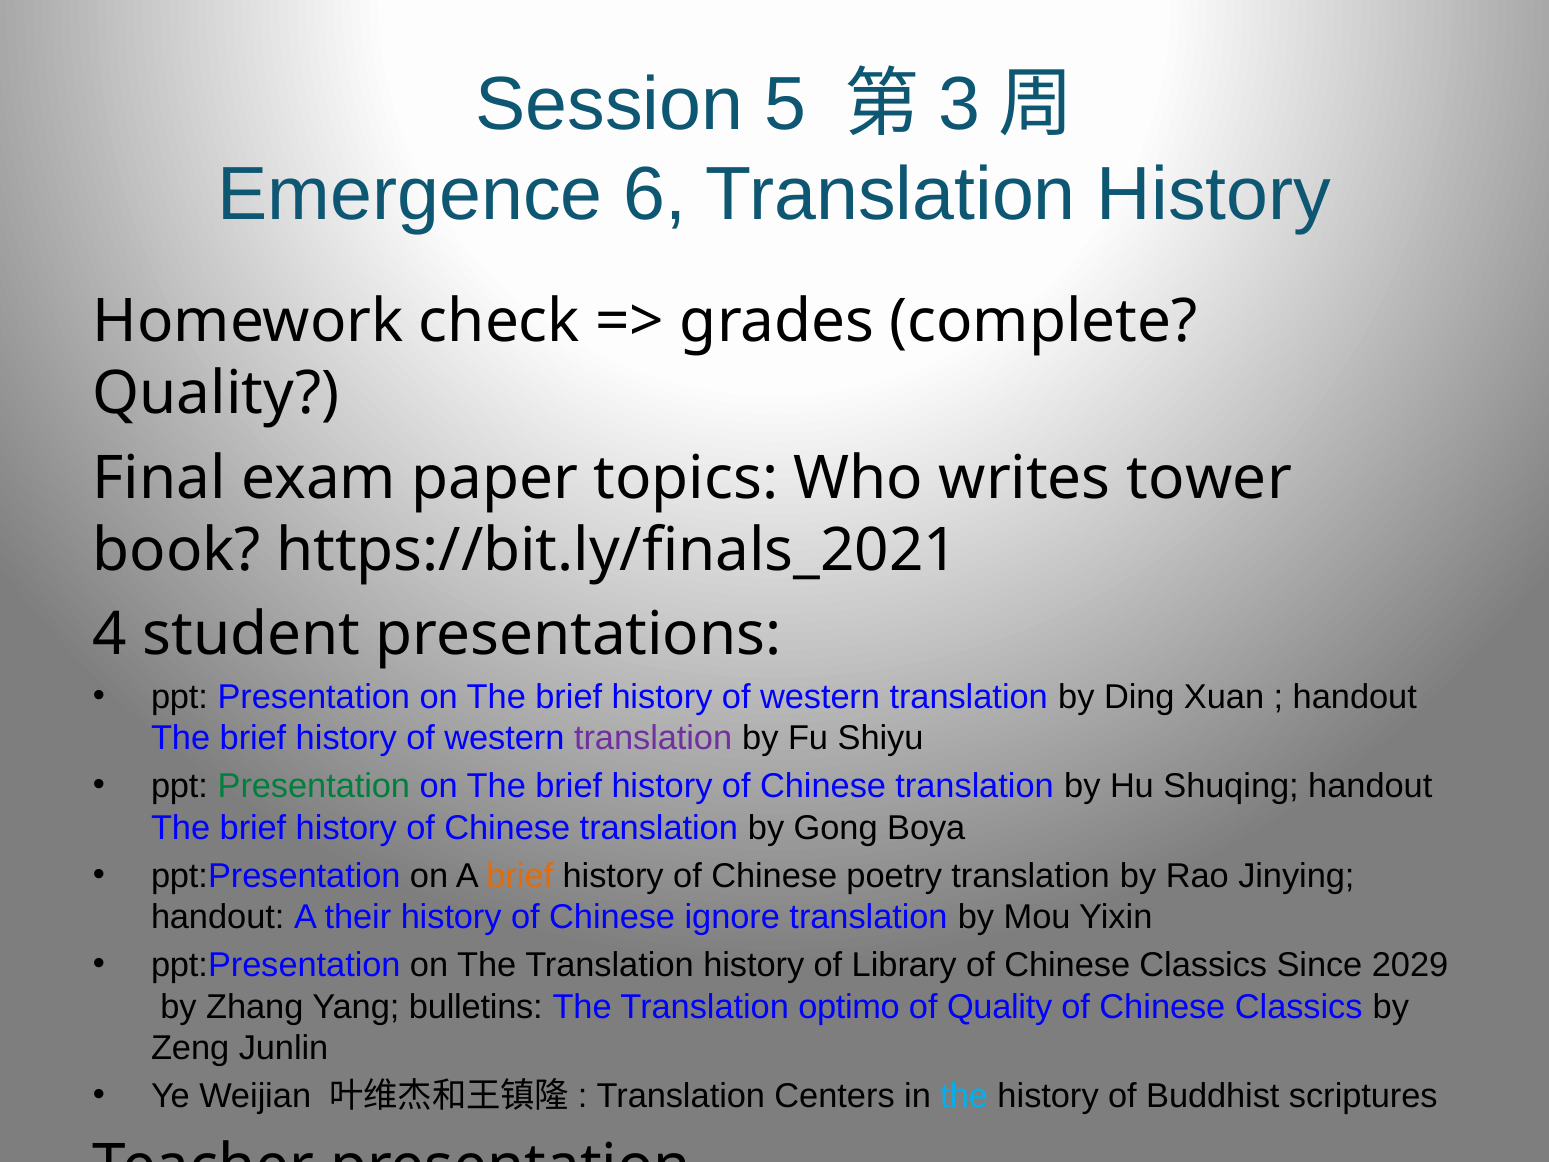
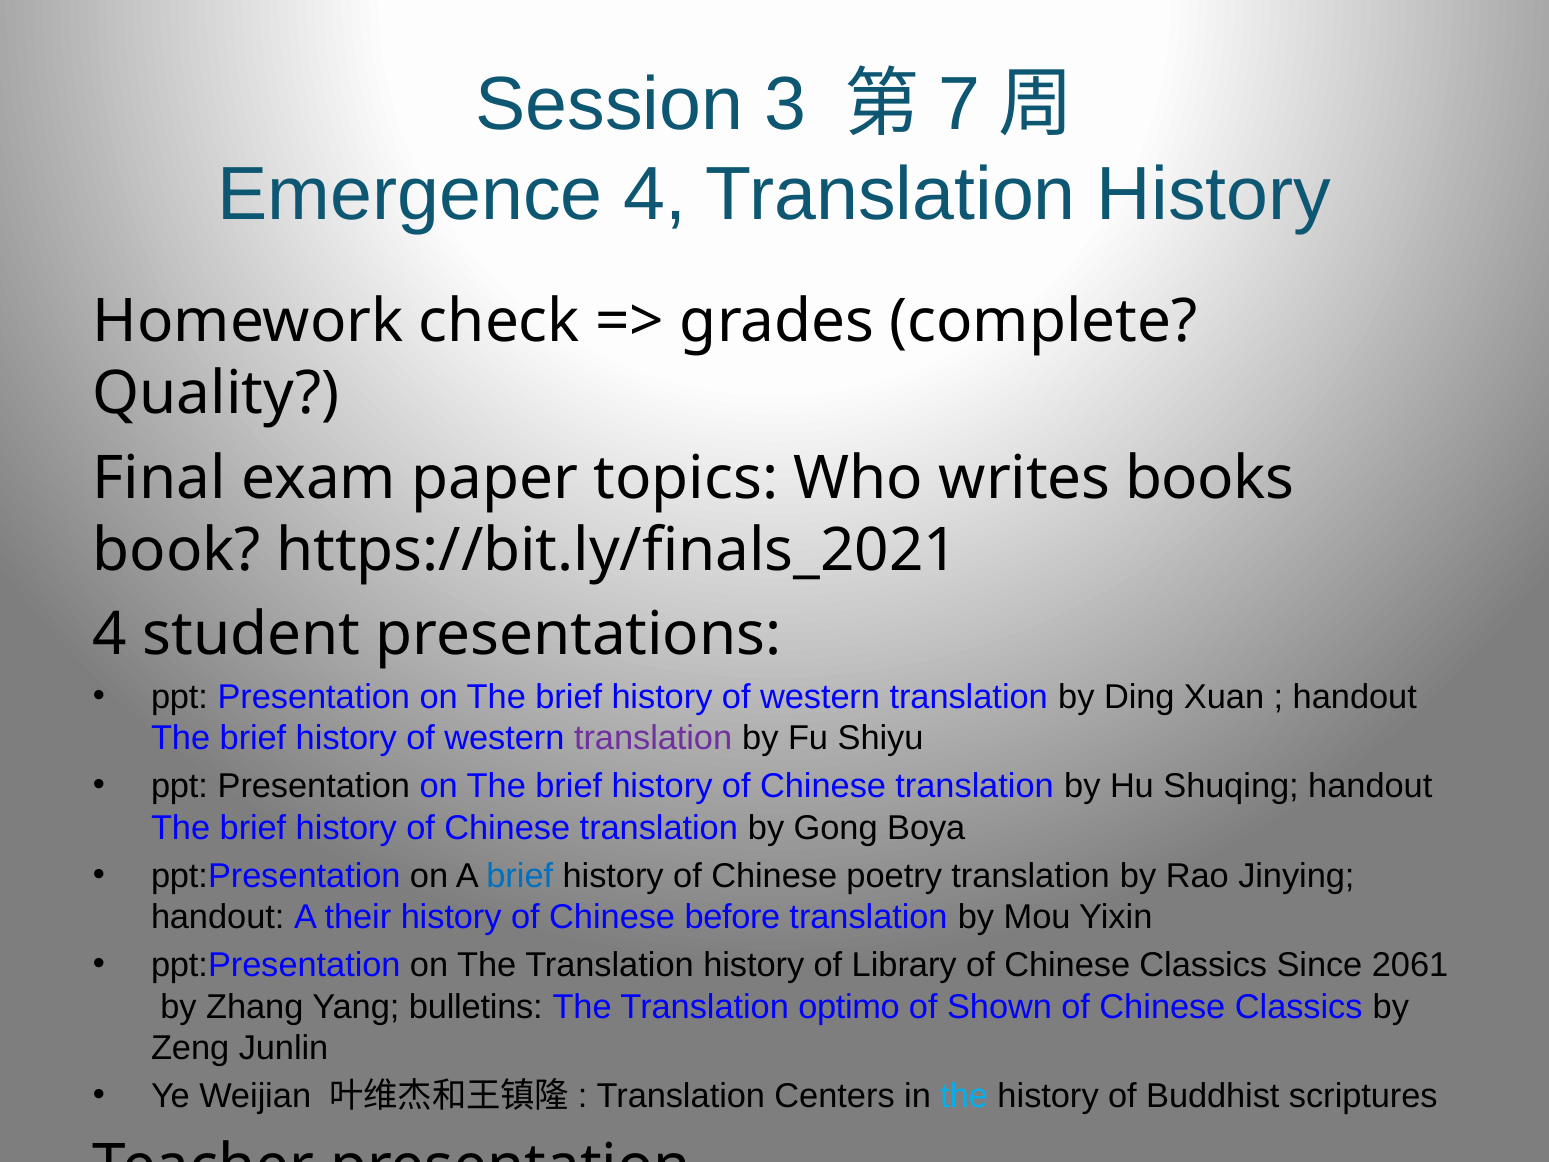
5: 5 -> 3
3: 3 -> 7
Emergence 6: 6 -> 4
tower: tower -> books
Presentation at (314, 786) colour: green -> black
brief at (520, 876) colour: orange -> blue
ignore: ignore -> before
2029: 2029 -> 2061
of Quality: Quality -> Shown
